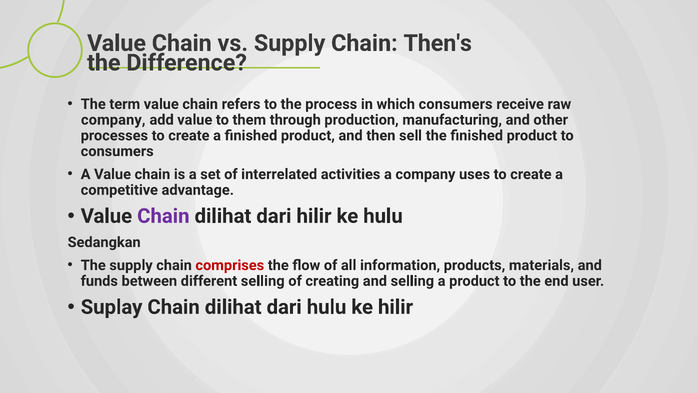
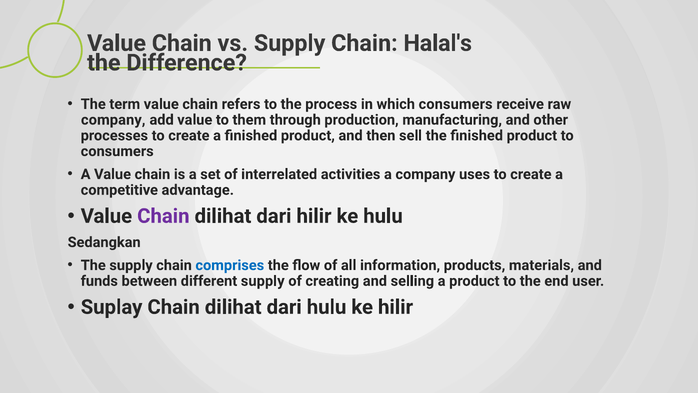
Then's: Then's -> Halal's
comprises colour: red -> blue
different selling: selling -> supply
